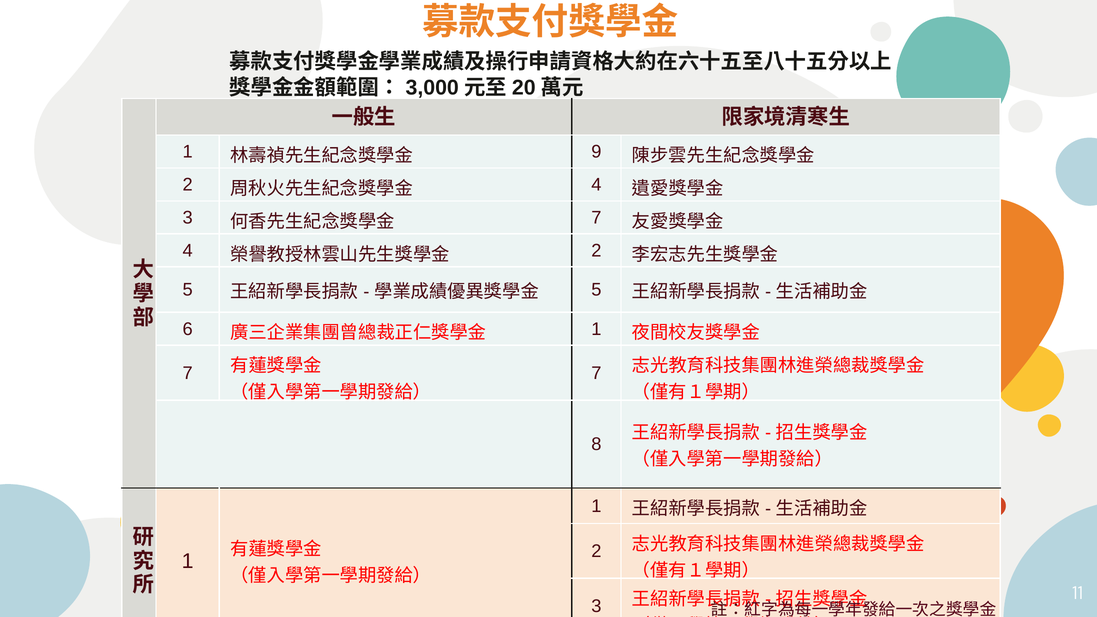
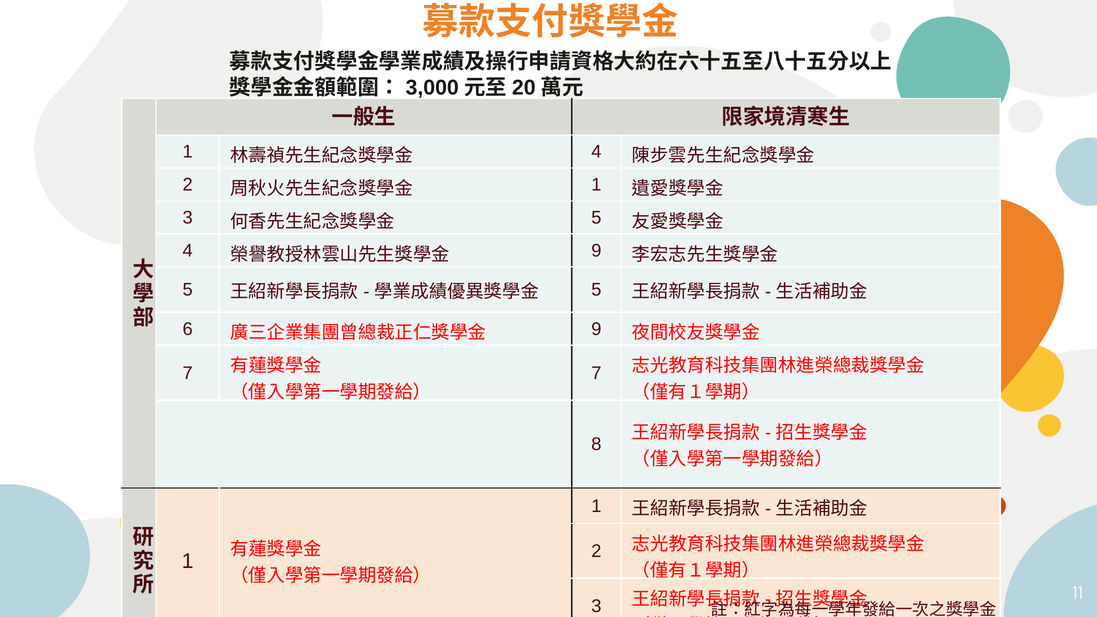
9 at (596, 152): 9 -> 4
4 at (596, 185): 4 -> 1
7 at (596, 218): 7 -> 5
2 at (596, 251): 2 -> 9
1 at (596, 329): 1 -> 9
